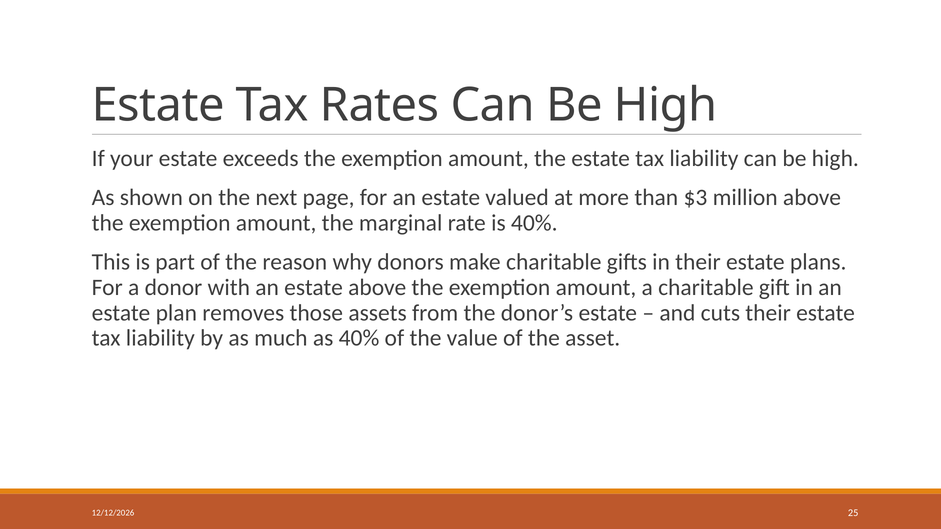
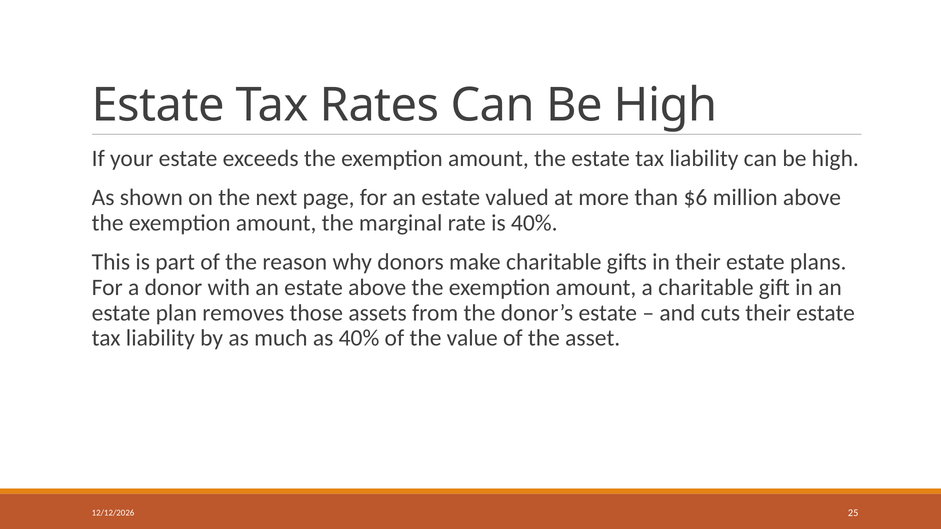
$3: $3 -> $6
